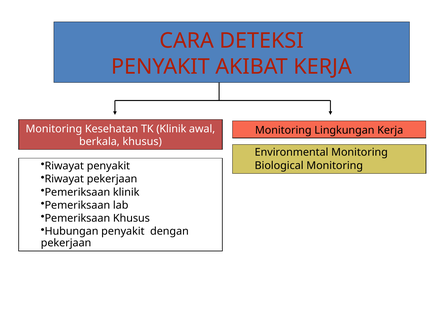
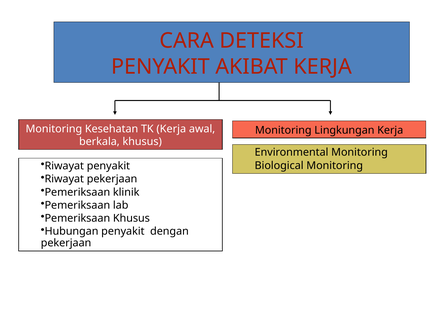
TK Klinik: Klinik -> Kerja
